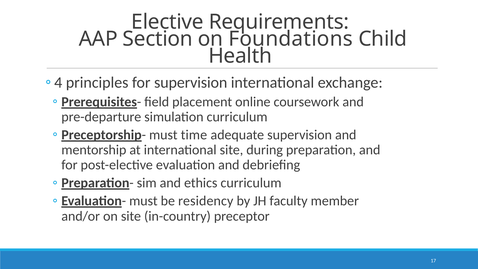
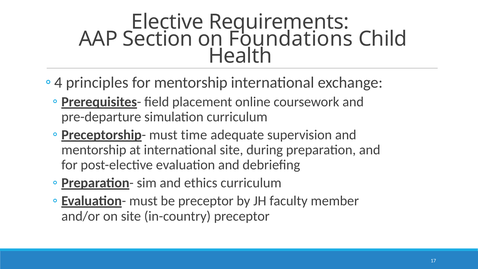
for supervision: supervision -> mentorship
be residency: residency -> preceptor
